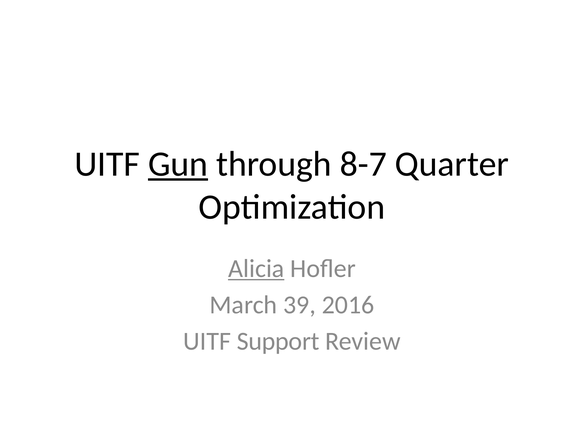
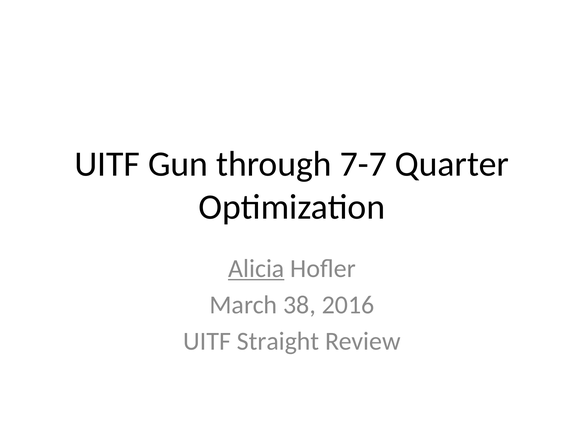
Gun underline: present -> none
8-7: 8-7 -> 7-7
39: 39 -> 38
Support: Support -> Straight
